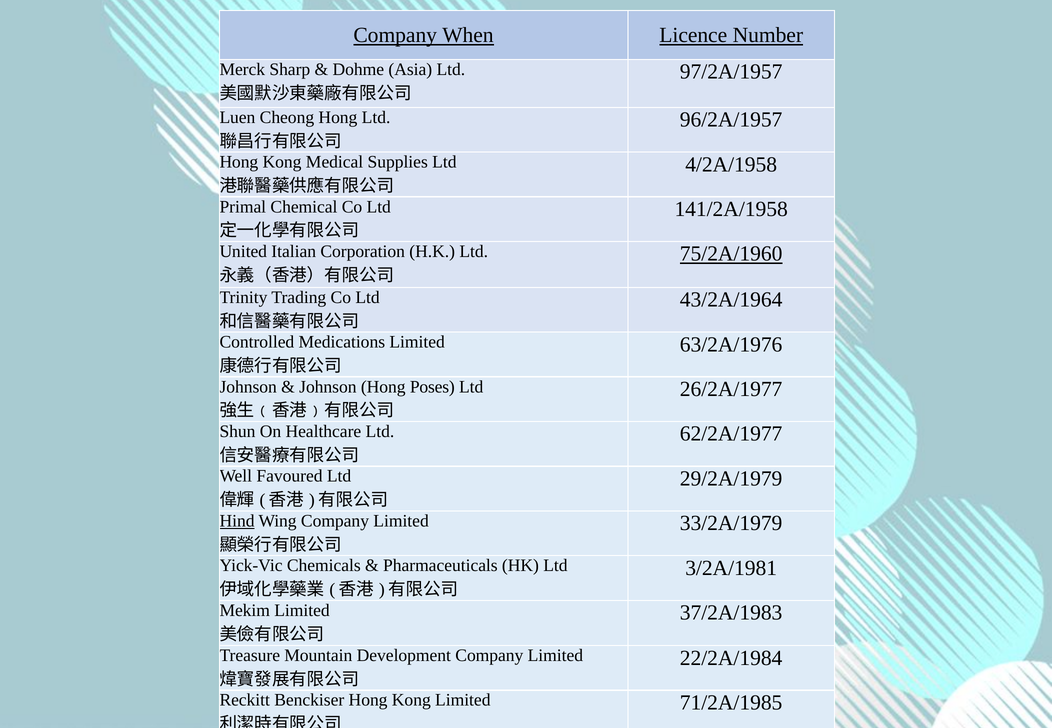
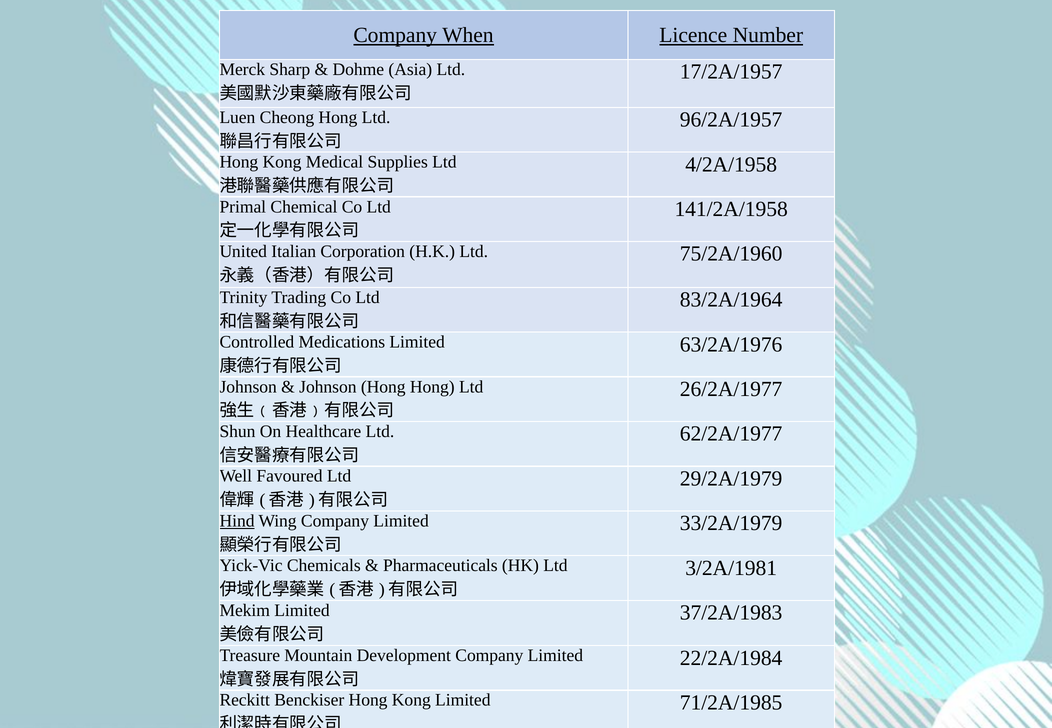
97/2A/1957: 97/2A/1957 -> 17/2A/1957
75/2A/1960 underline: present -> none
43/2A/1964: 43/2A/1964 -> 83/2A/1964
Hong Poses: Poses -> Hong
